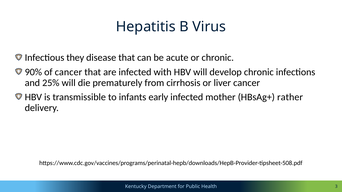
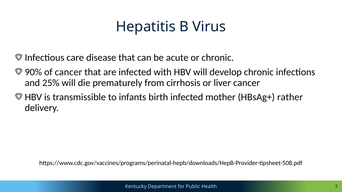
they: they -> care
early: early -> birth
